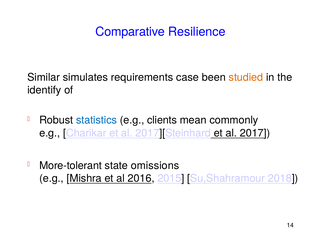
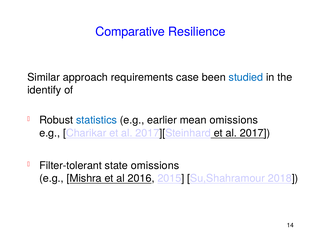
simulates: simulates -> approach
studied colour: orange -> blue
clients: clients -> earlier
mean commonly: commonly -> omissions
More-tolerant: More-tolerant -> Filter-tolerant
